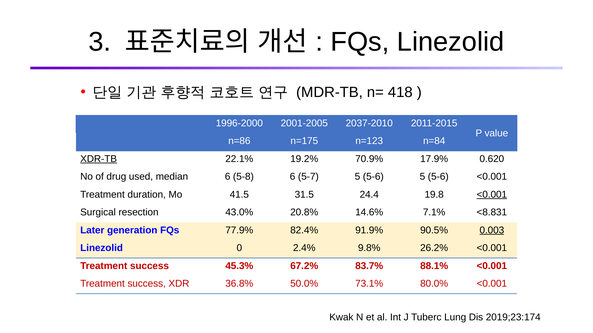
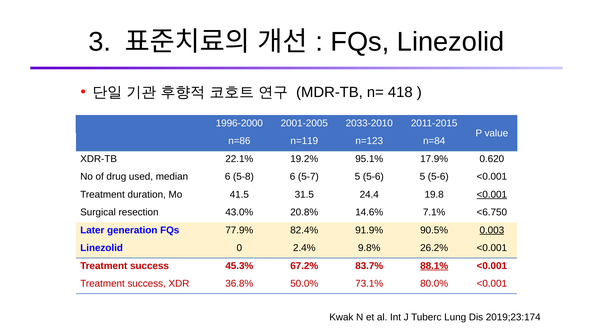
2037-2010: 2037-2010 -> 2033-2010
n=175: n=175 -> n=119
XDR-TB underline: present -> none
70.9%: 70.9% -> 95.1%
<8.831: <8.831 -> <6.750
88.1% underline: none -> present
